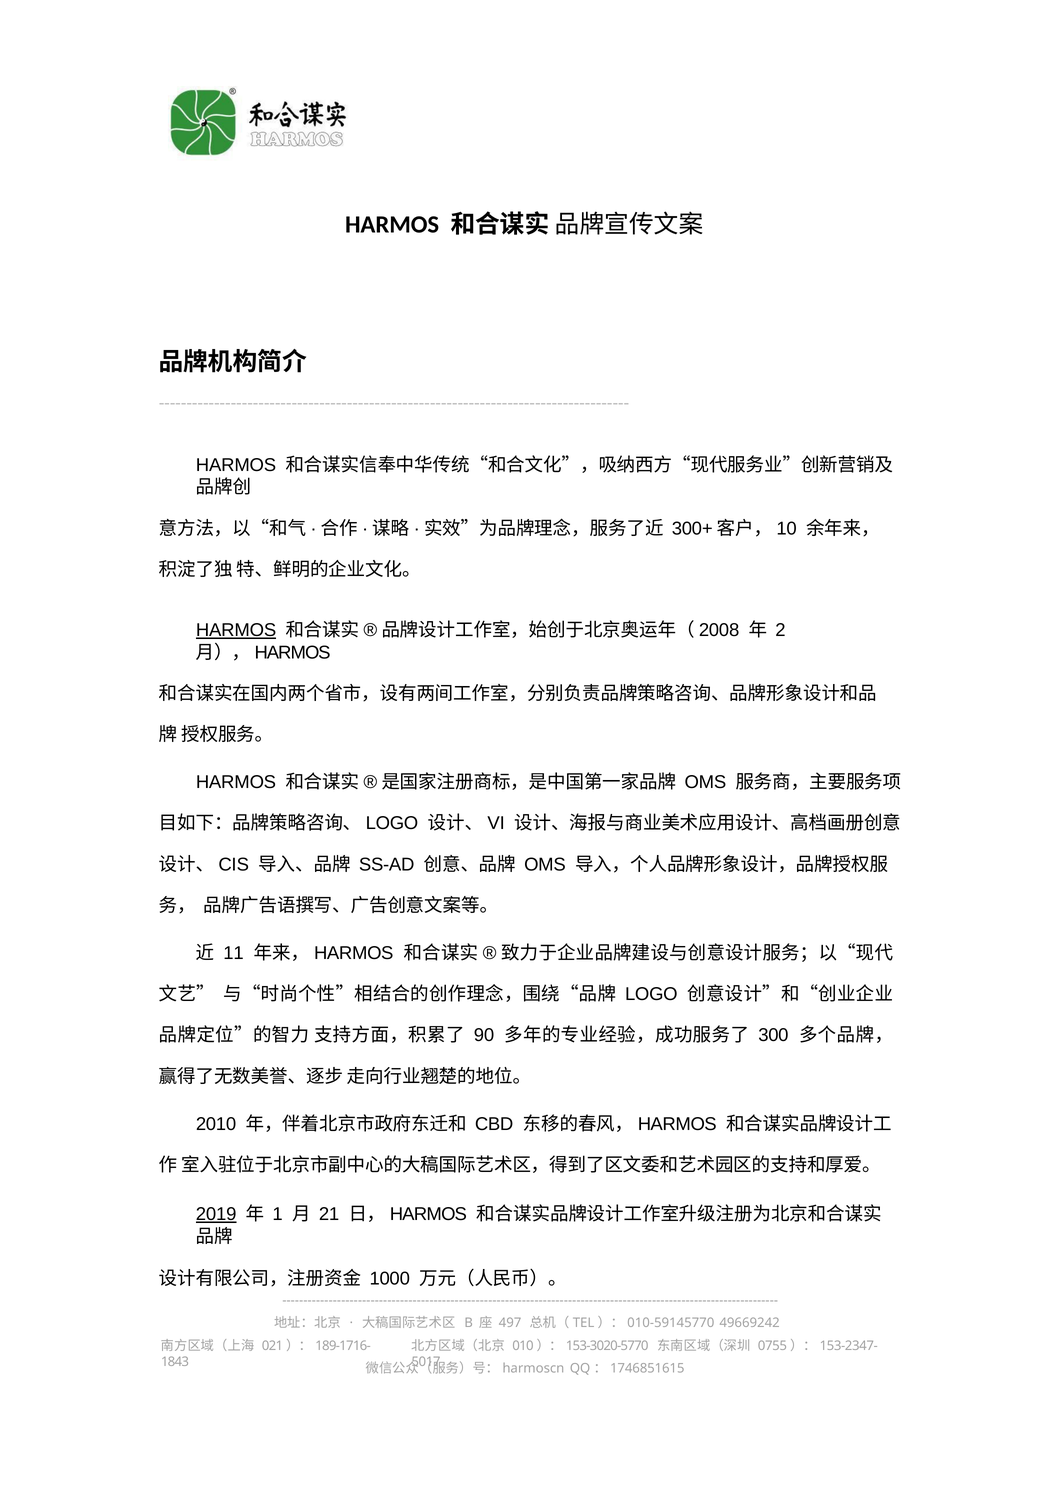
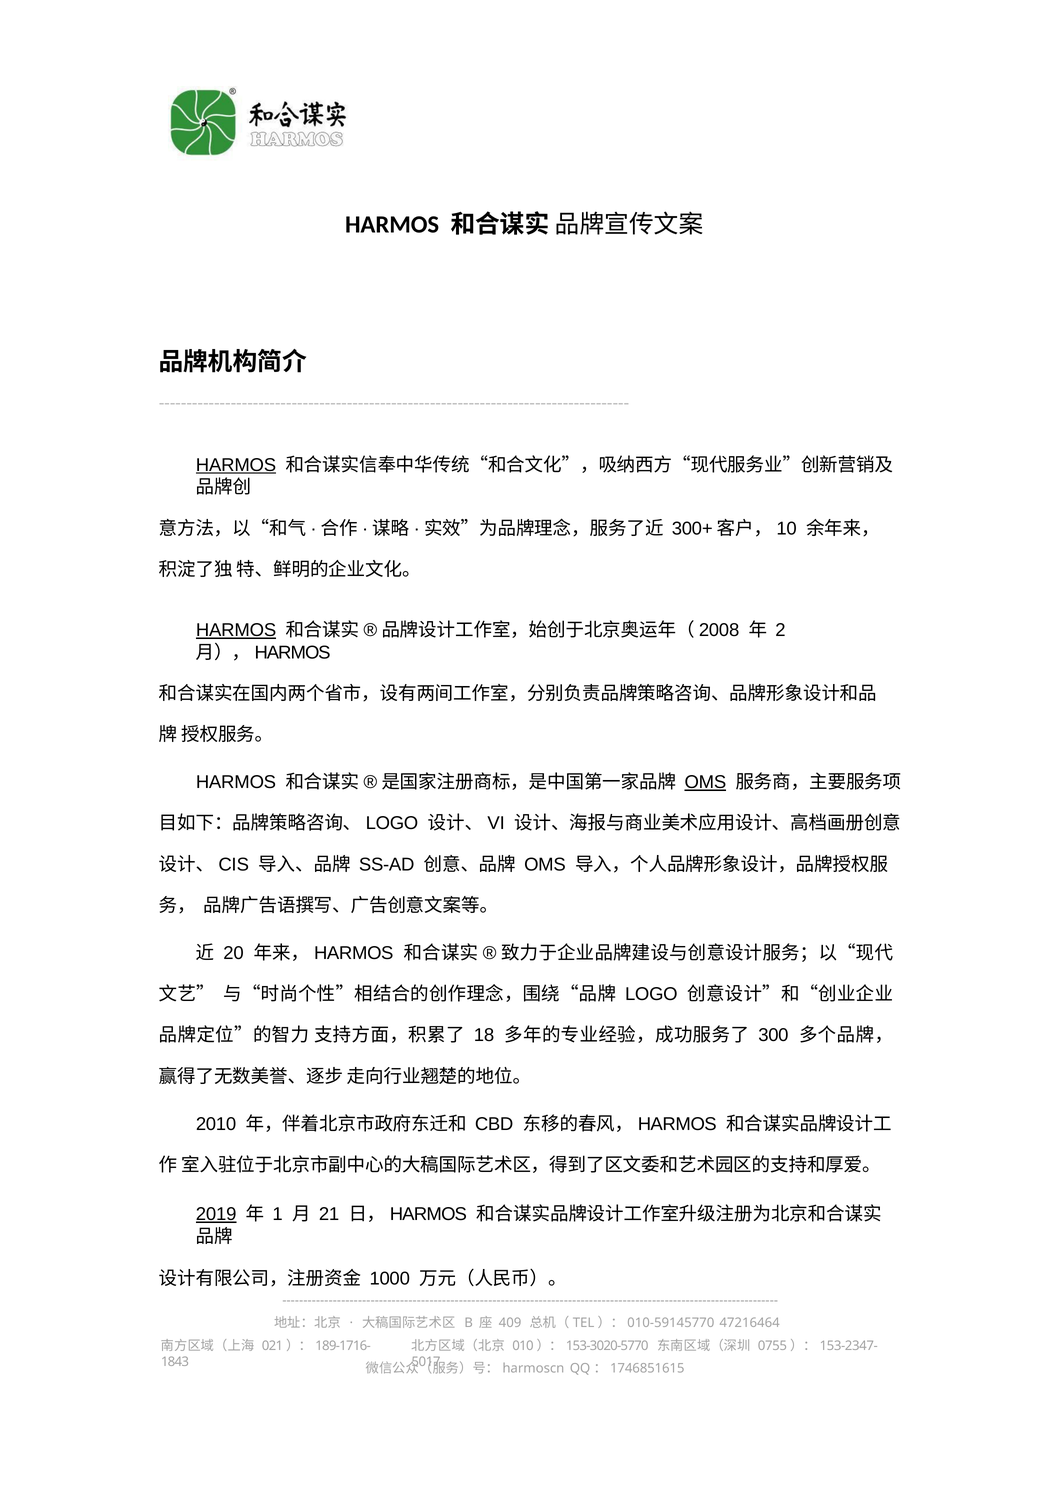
HARMOS at (236, 465) underline: none -> present
OMS at (705, 782) underline: none -> present
11: 11 -> 20
90: 90 -> 18
497: 497 -> 409
49669242: 49669242 -> 47216464
